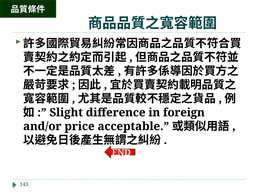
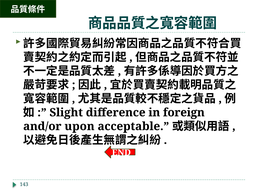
price: price -> upon
